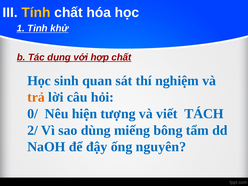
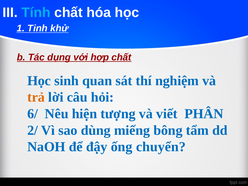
Tính colour: yellow -> light blue
0/: 0/ -> 6/
TÁCH: TÁCH -> PHÂN
nguyên: nguyên -> chuyển
